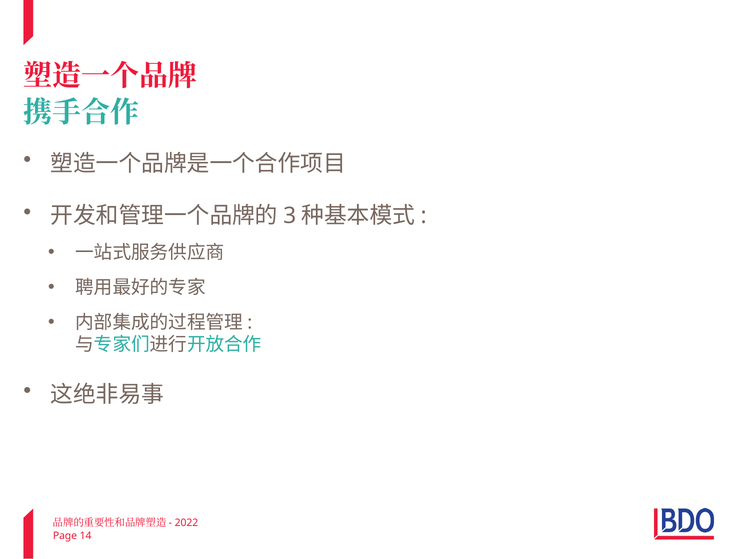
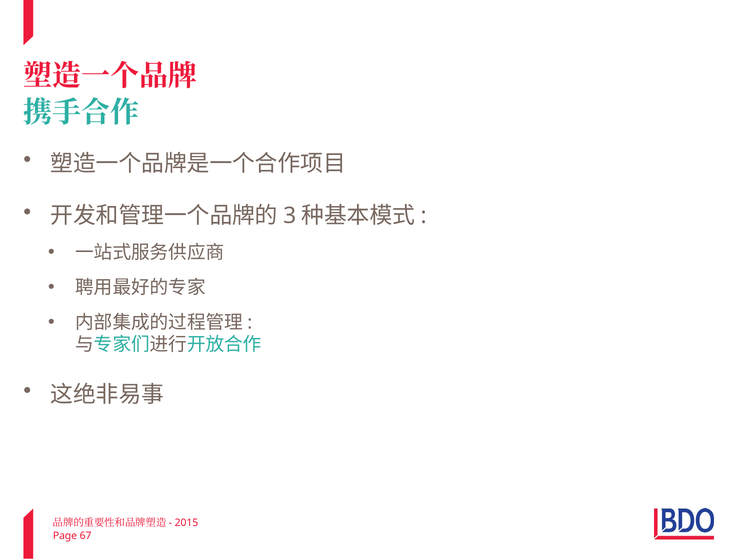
2022: 2022 -> 2015
14: 14 -> 67
